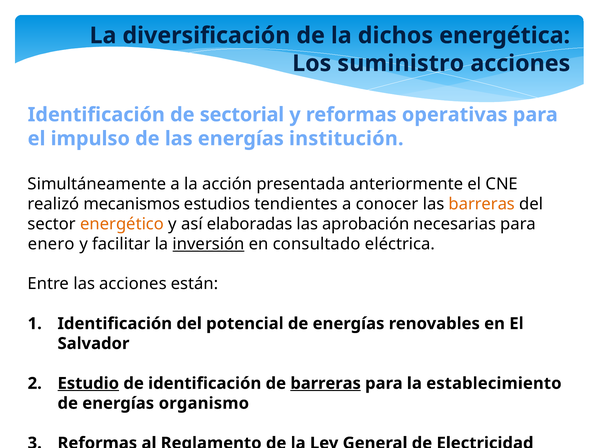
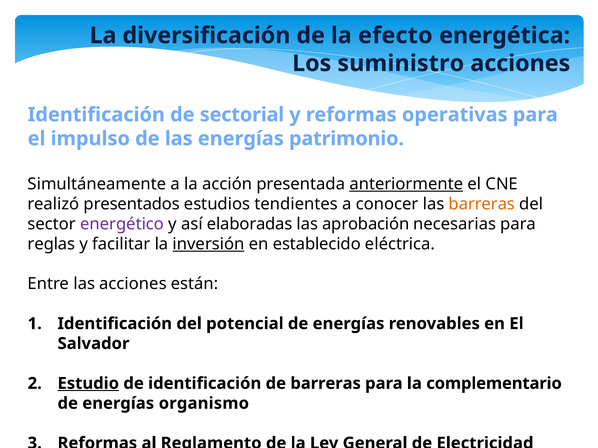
dichos: dichos -> efecto
institución: institución -> patrimonio
anteriormente underline: none -> present
mecanismos: mecanismos -> presentados
energético colour: orange -> purple
enero: enero -> reglas
consultado: consultado -> establecido
barreras at (326, 384) underline: present -> none
establecimiento: establecimiento -> complementario
